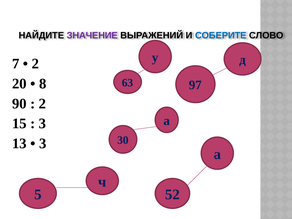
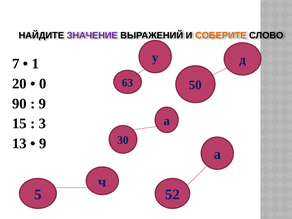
СОБЕРИТЕ colour: blue -> orange
2 at (35, 64): 2 -> 1
8: 8 -> 0
97: 97 -> 50
2 at (42, 104): 2 -> 9
3 at (43, 144): 3 -> 9
